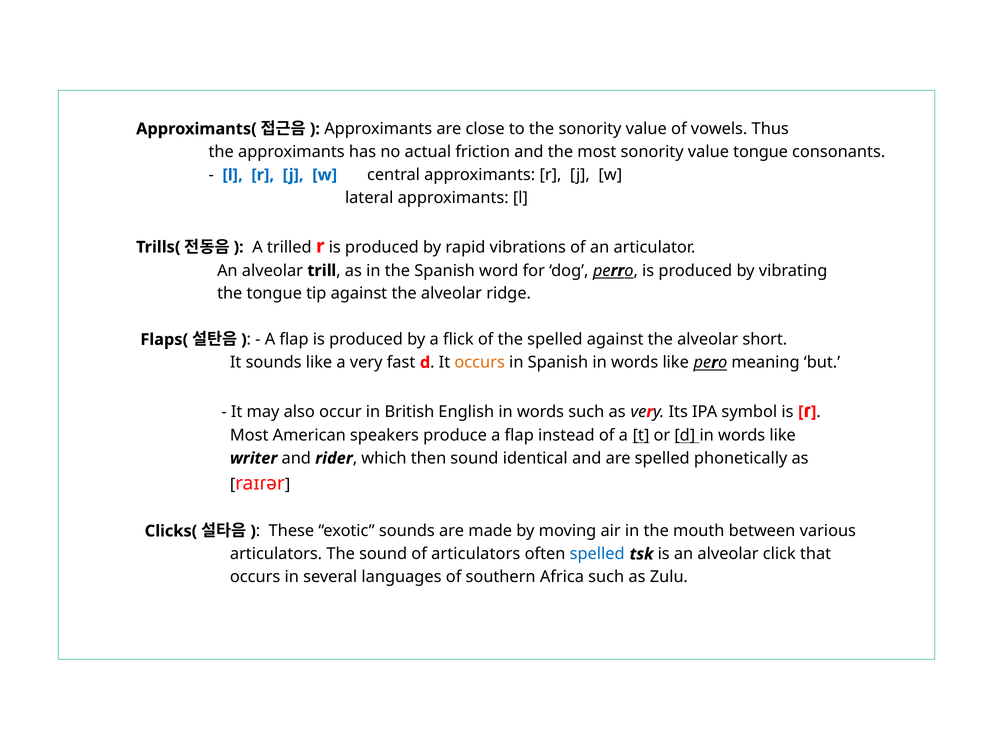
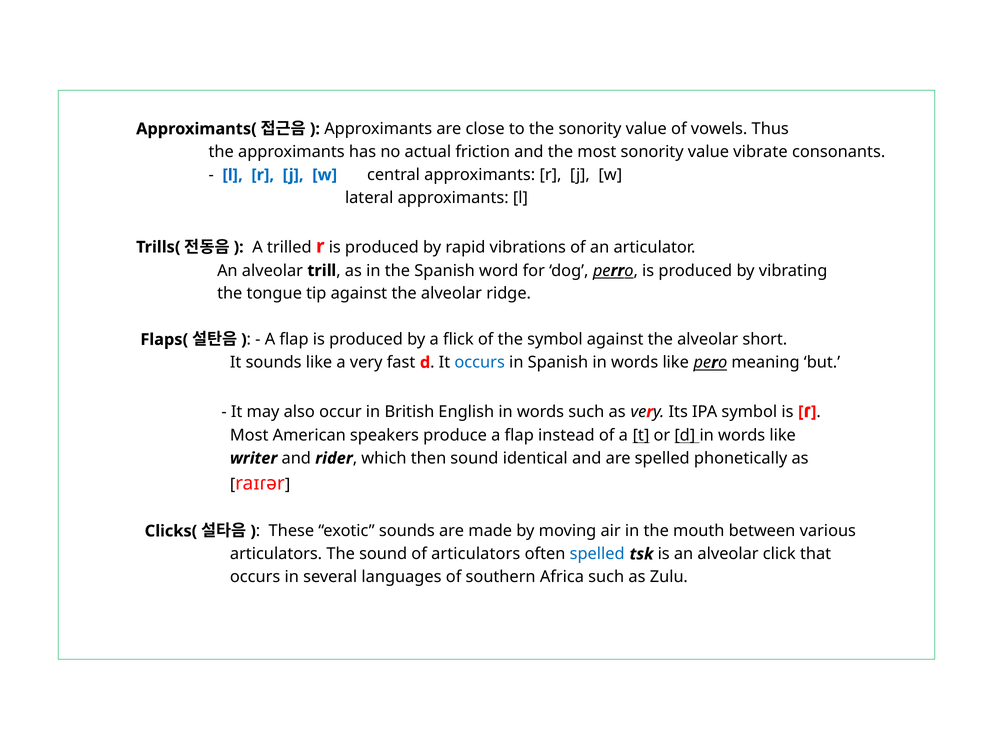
value tongue: tongue -> vibrate
the spelled: spelled -> symbol
occurs at (480, 363) colour: orange -> blue
